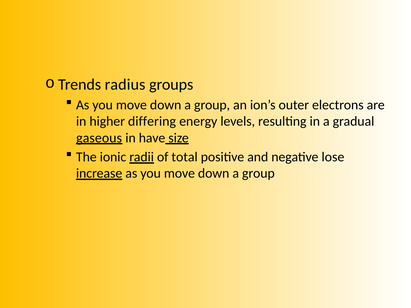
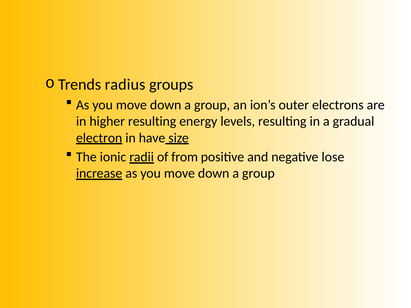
higher differing: differing -> resulting
gaseous: gaseous -> electron
total: total -> from
